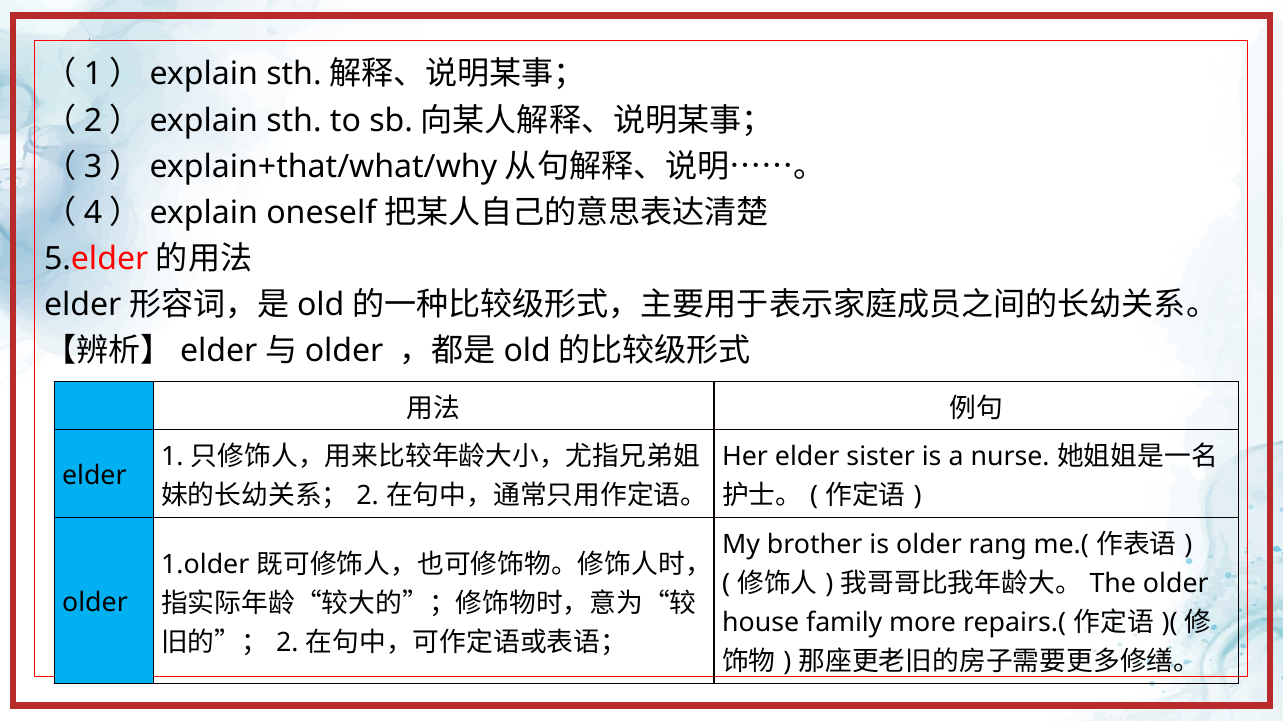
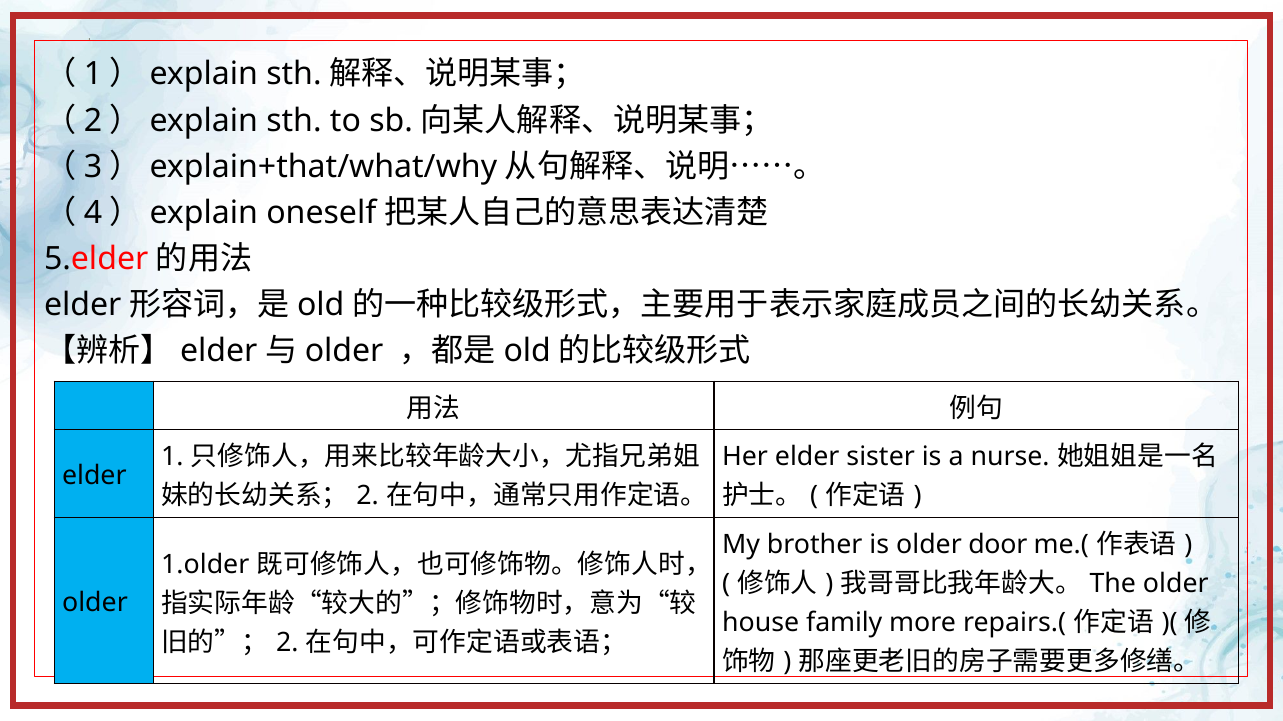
rang: rang -> door
